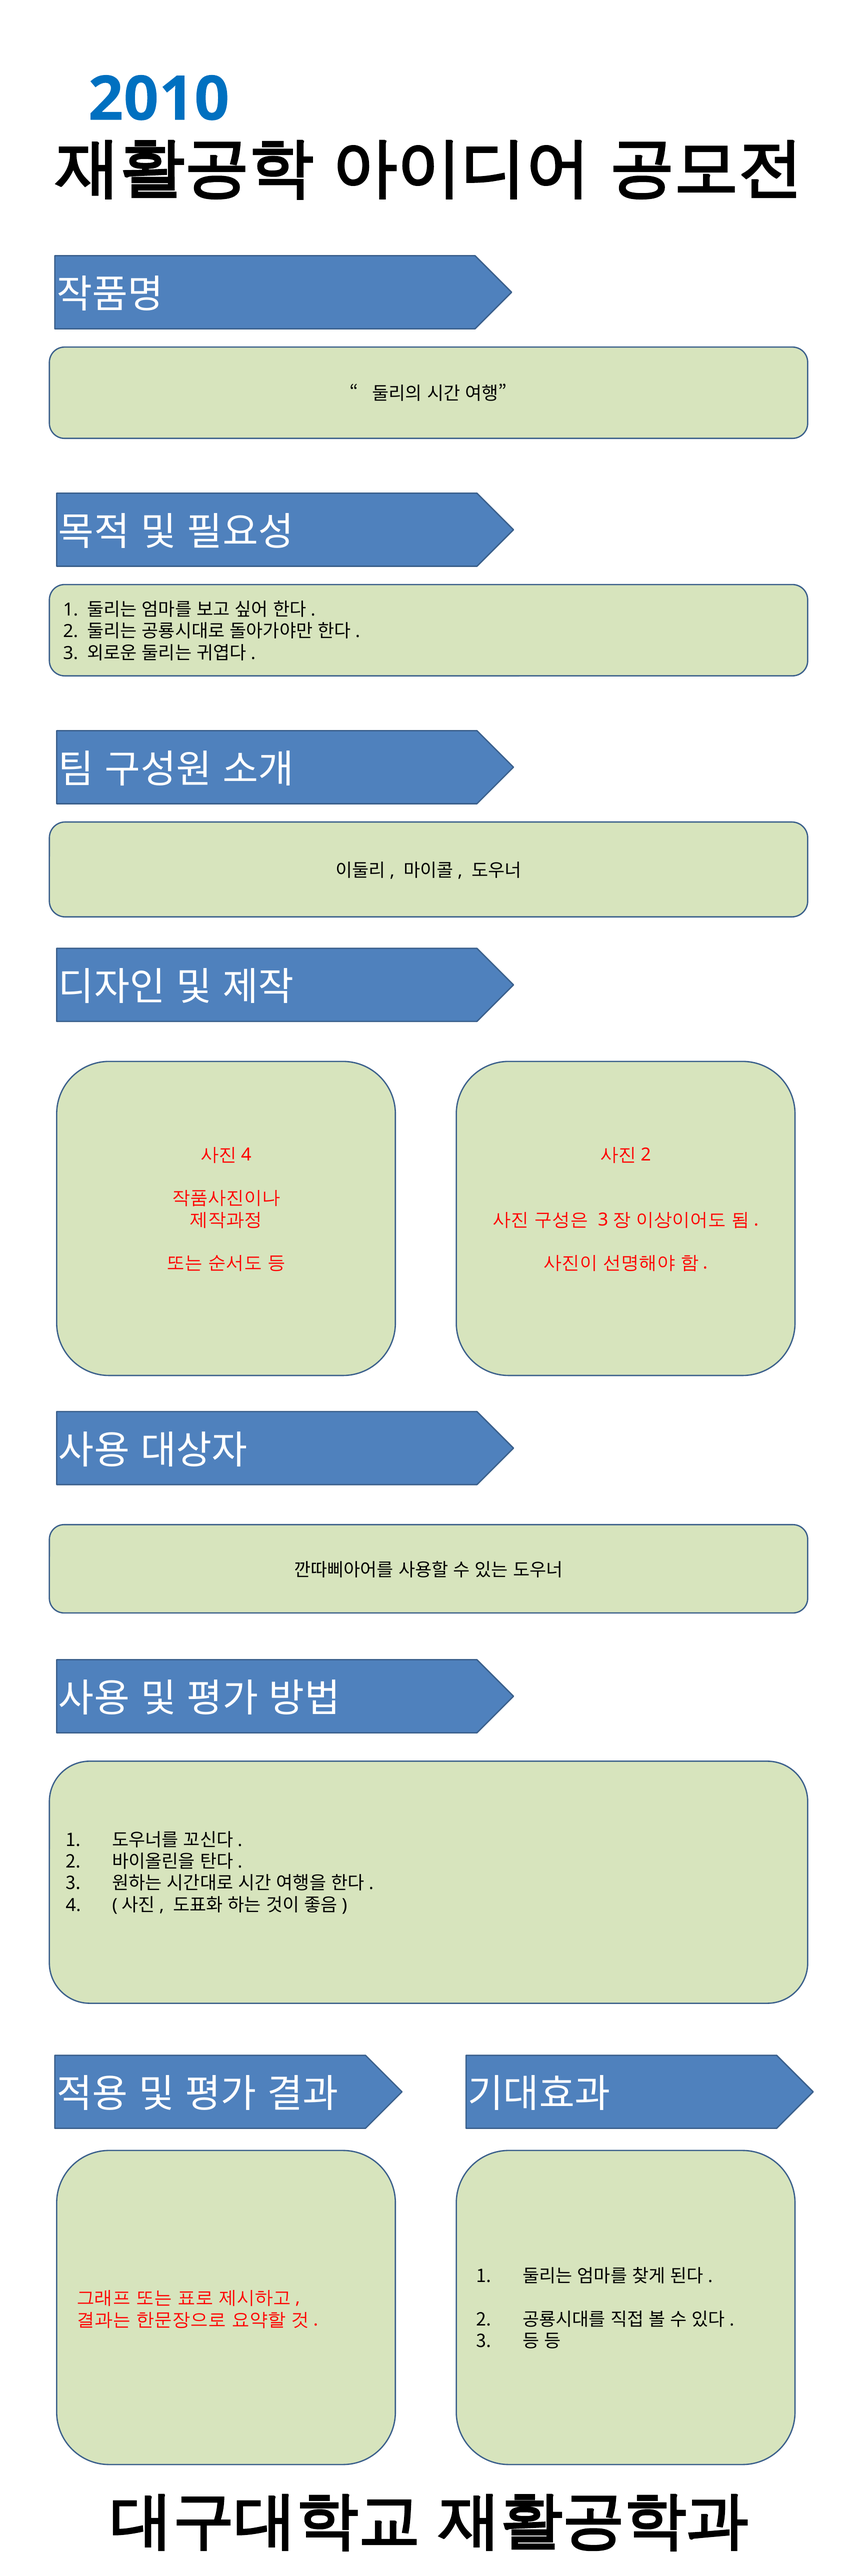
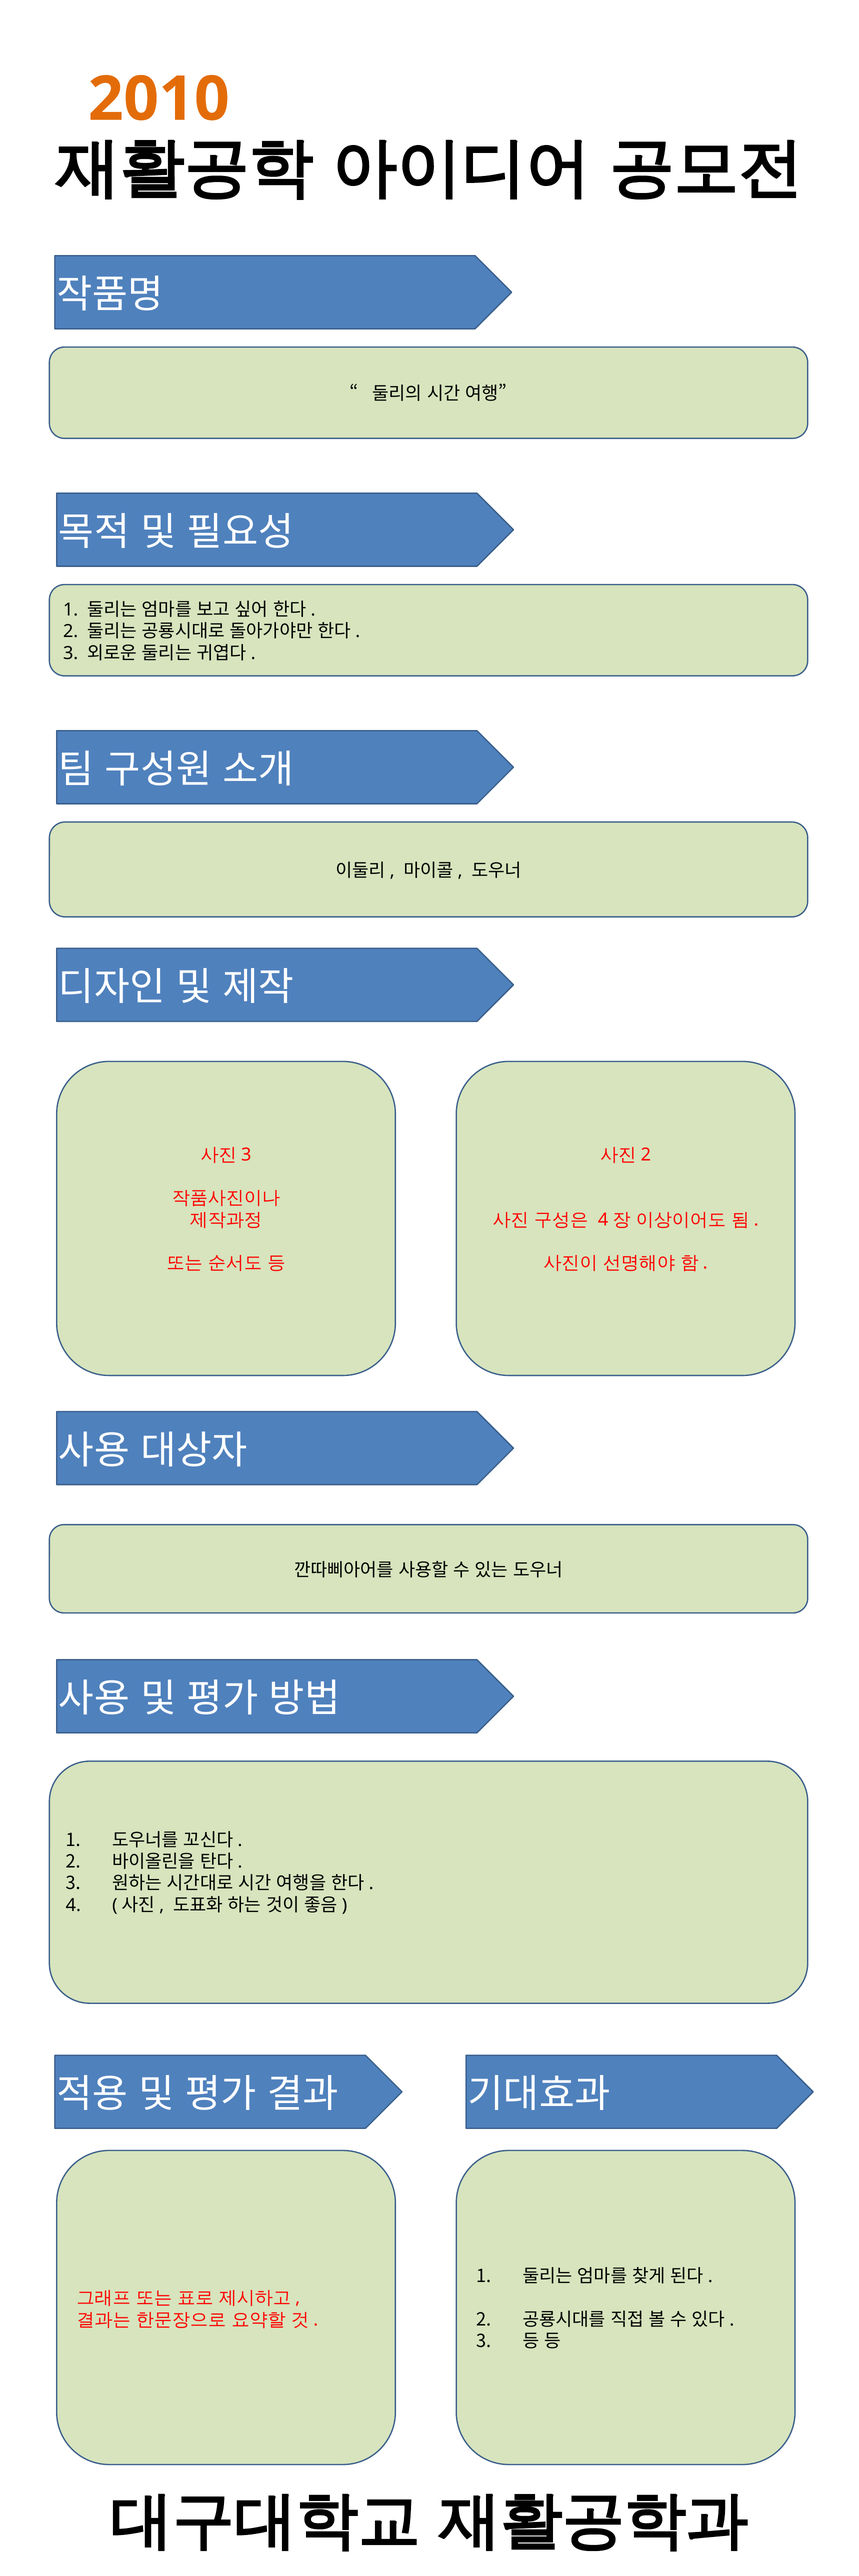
2010 colour: blue -> orange
4 at (246, 1155): 4 -> 3
3 at (603, 1220): 3 -> 4
